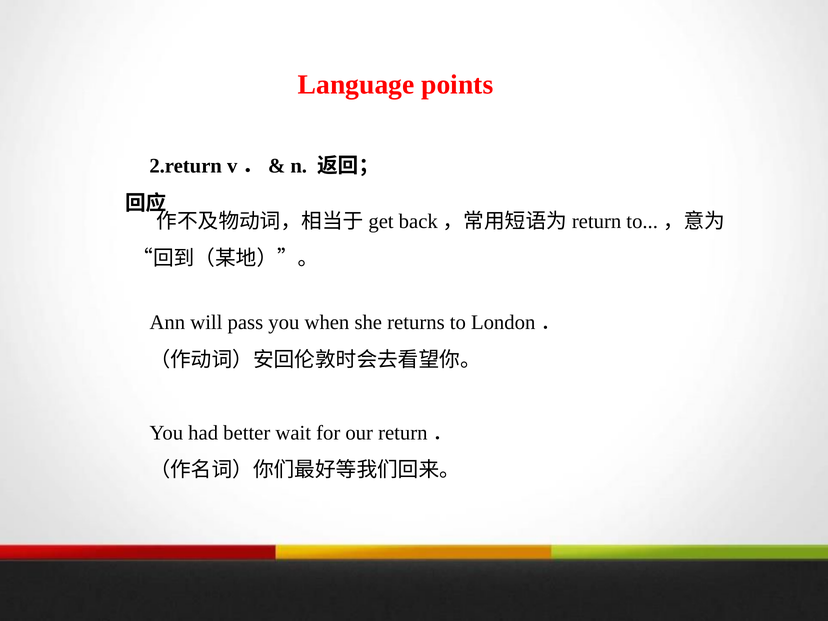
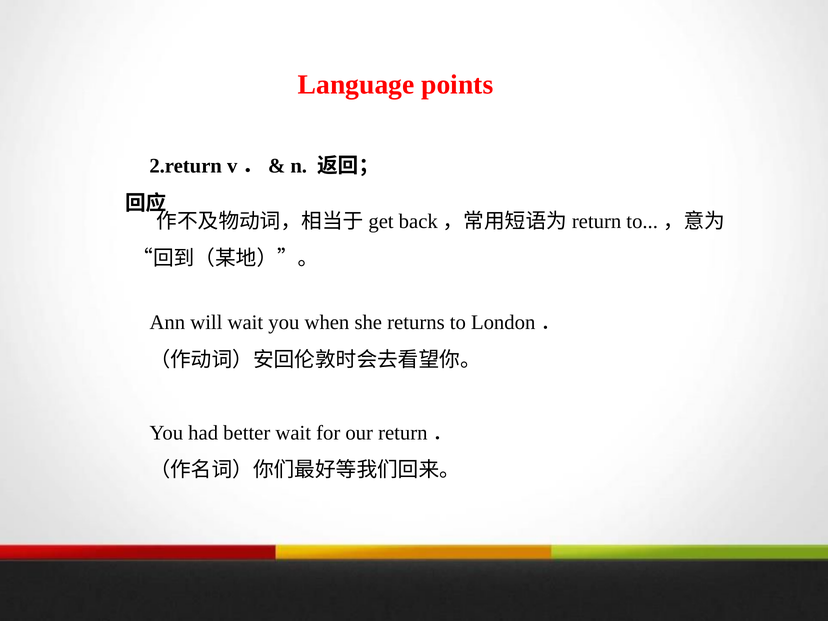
will pass: pass -> wait
